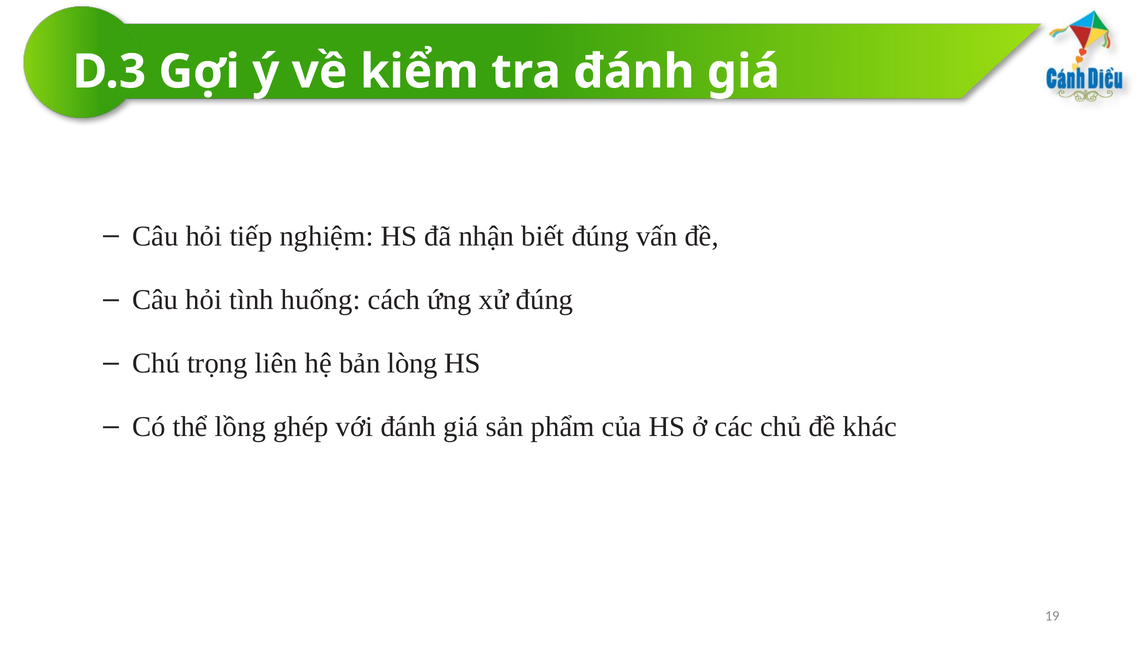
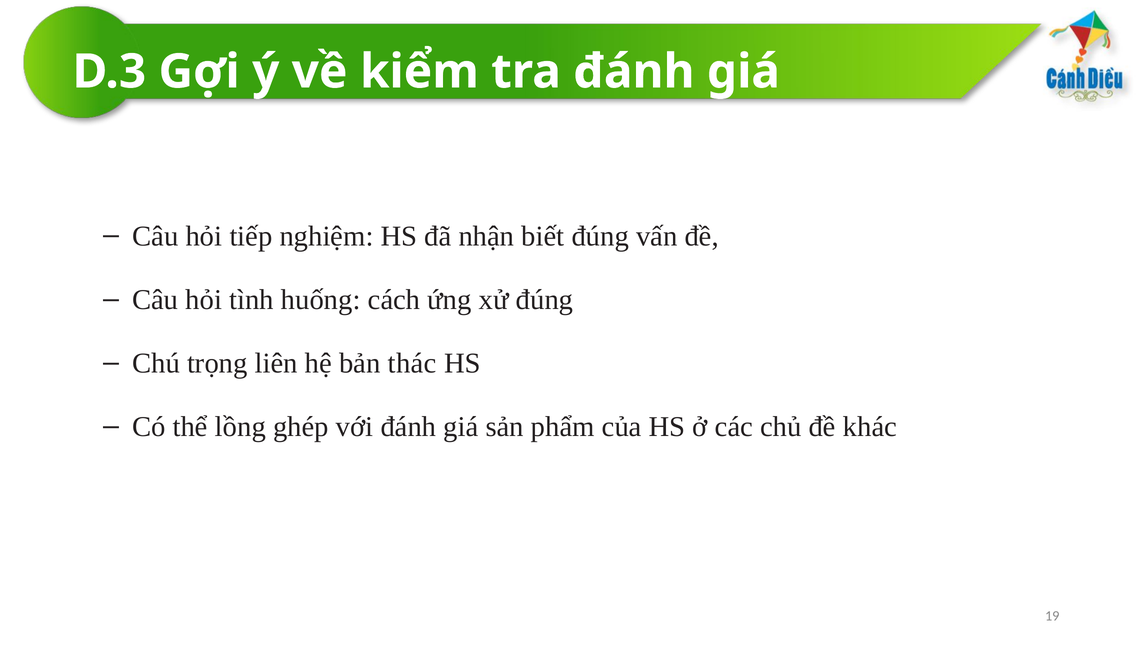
lòng: lòng -> thác
